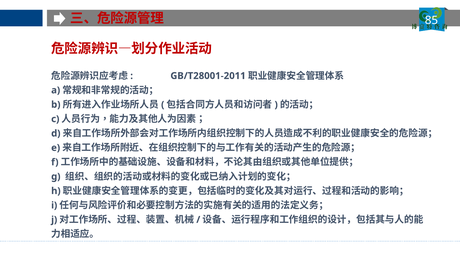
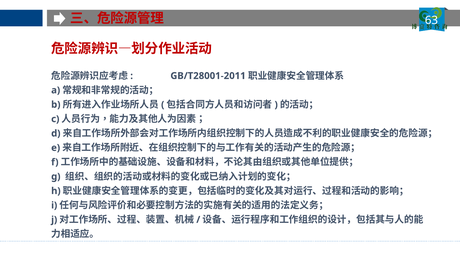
85: 85 -> 63
